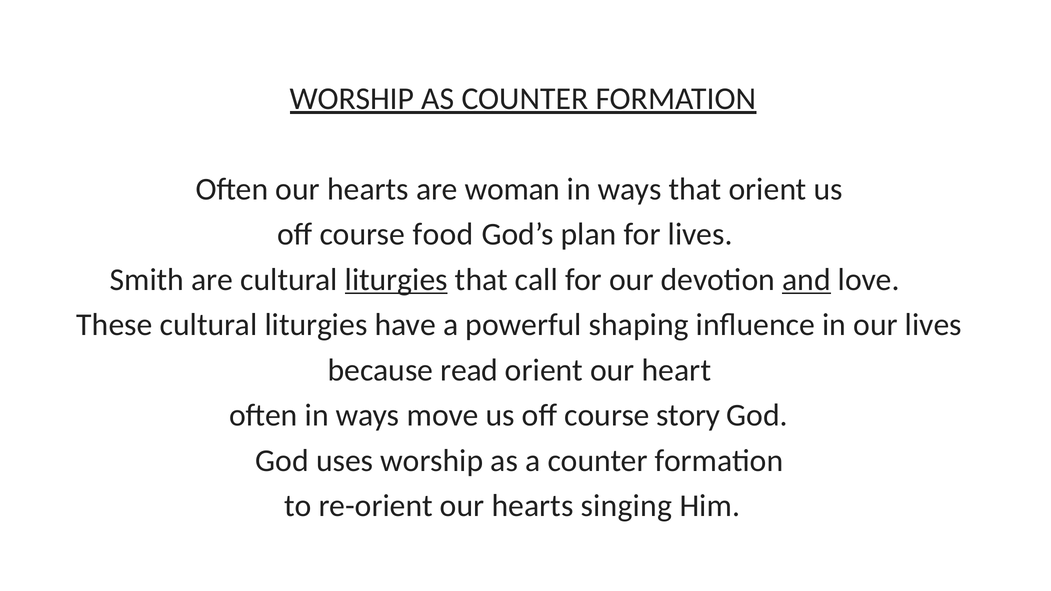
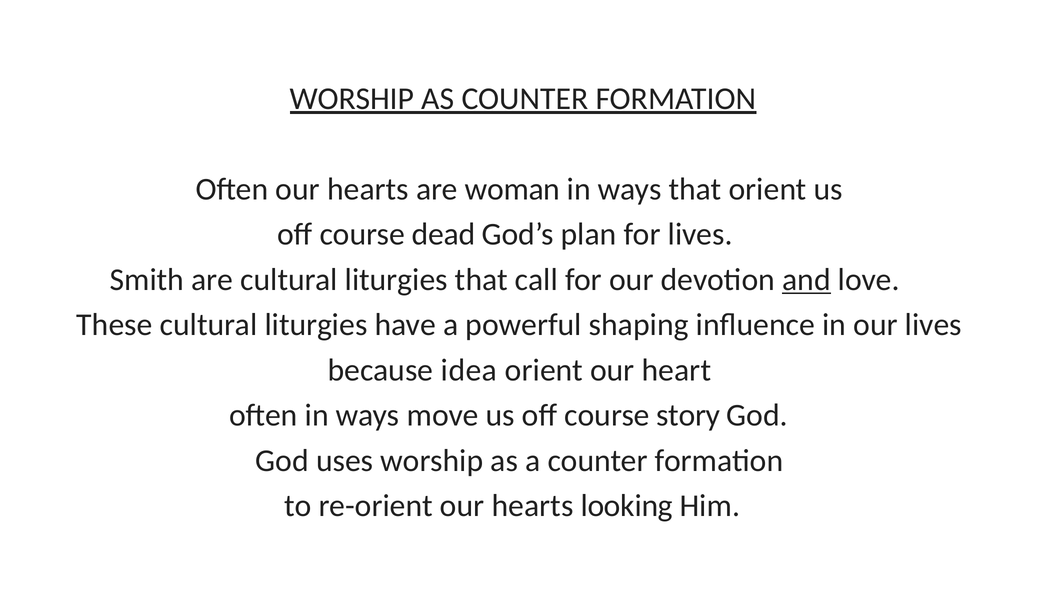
food: food -> dead
liturgies at (396, 280) underline: present -> none
read: read -> idea
singing: singing -> looking
